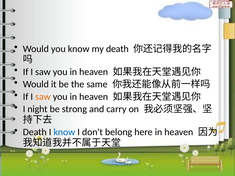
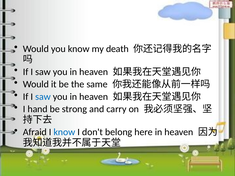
saw at (43, 97) colour: orange -> blue
night: night -> hand
Death at (35, 132): Death -> Afraid
